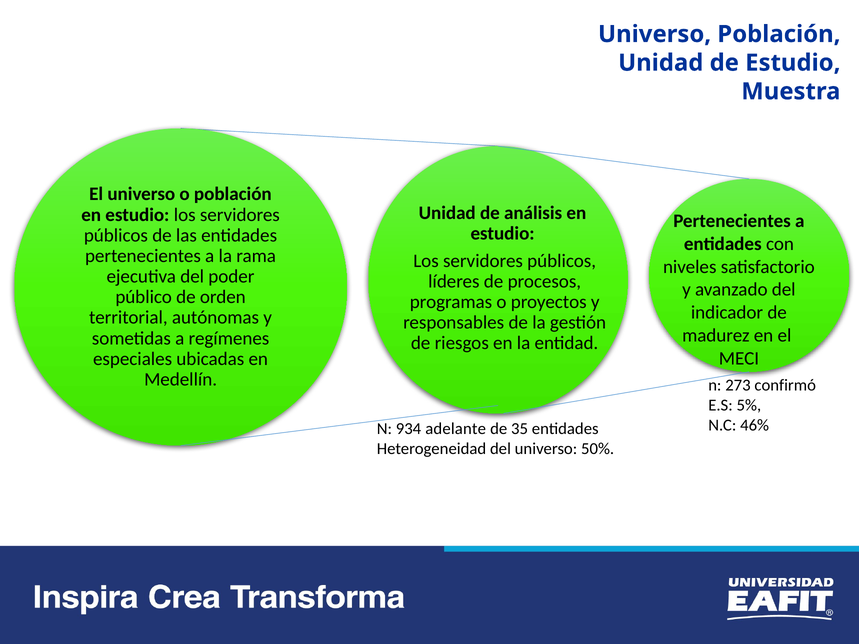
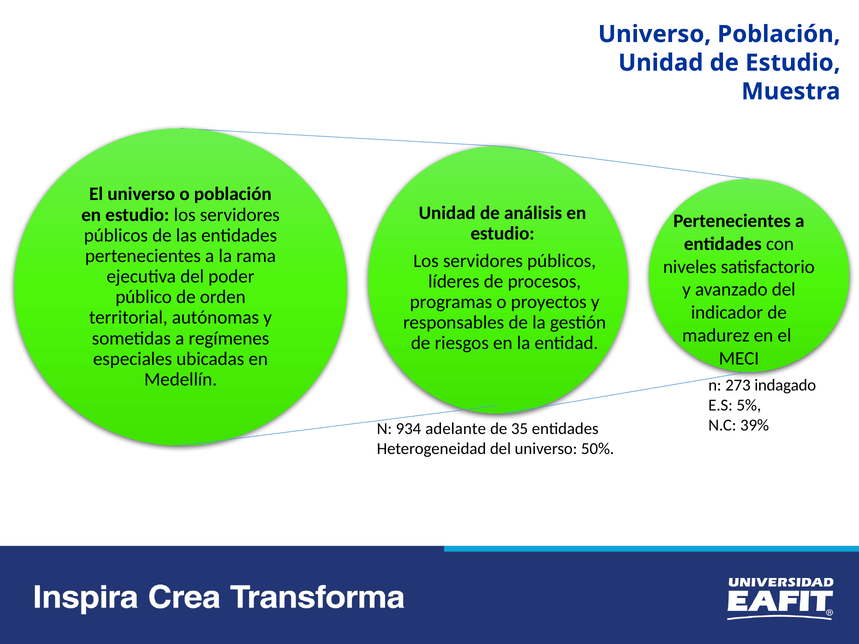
confirmó: confirmó -> indagado
46%: 46% -> 39%
